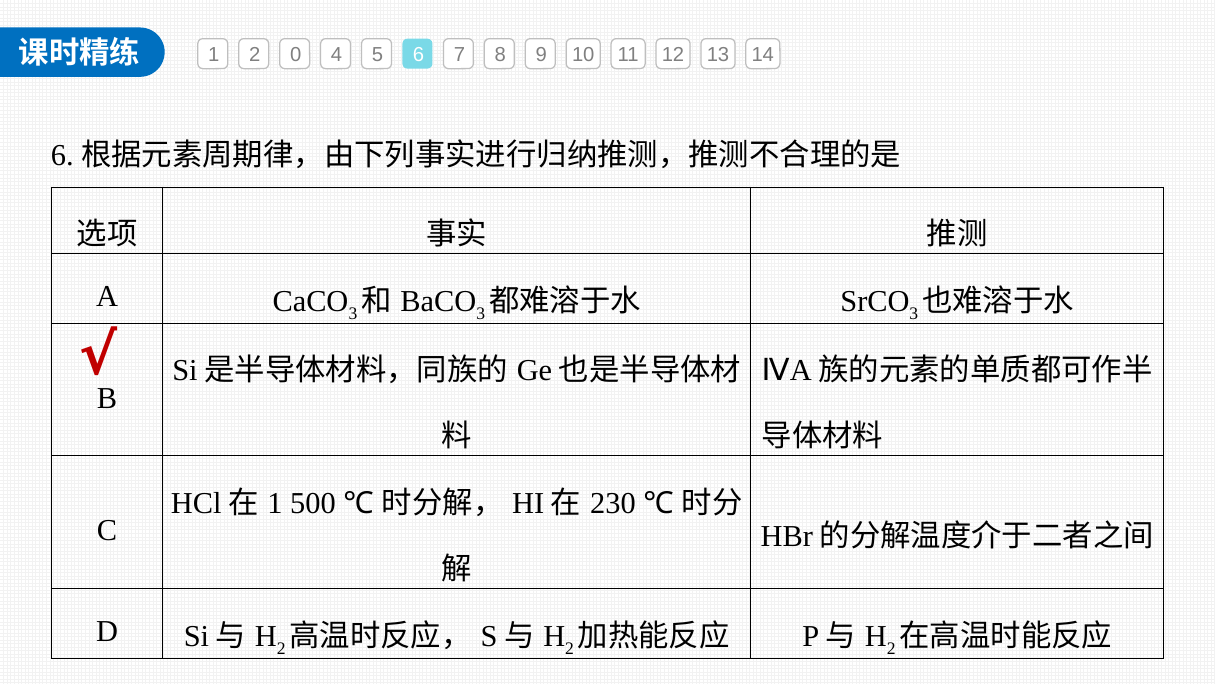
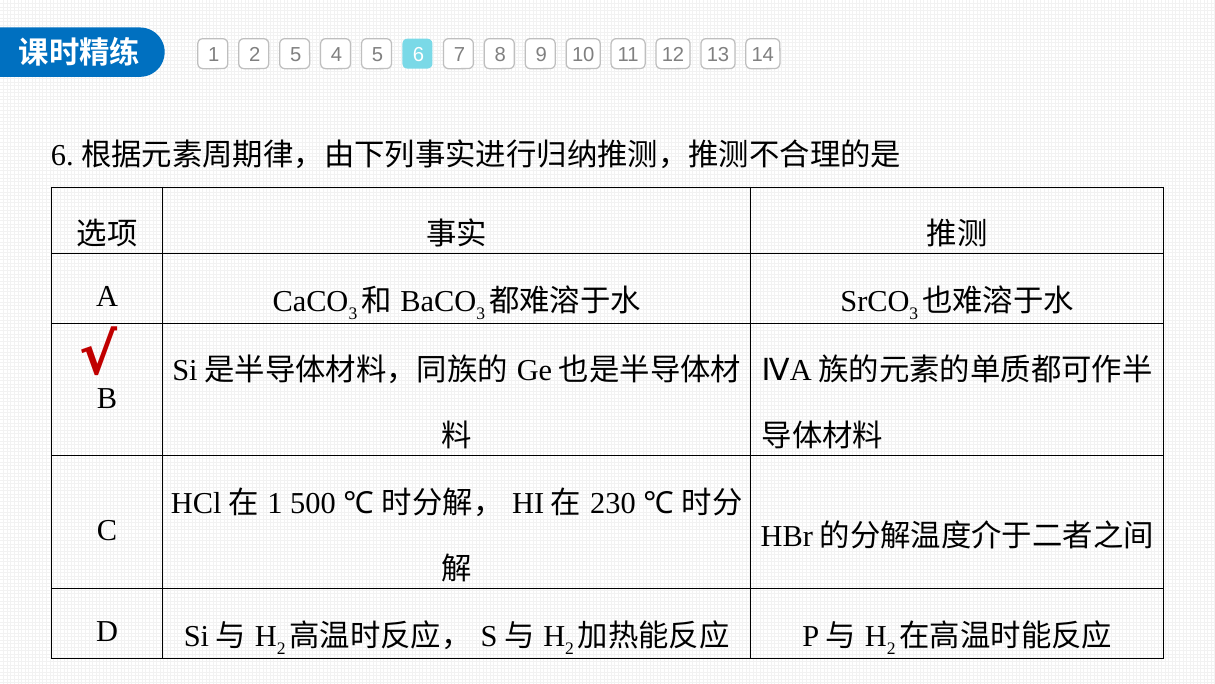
2 0: 0 -> 5
